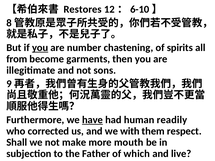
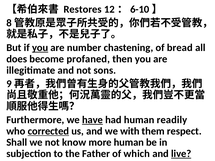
spirits: spirits -> bread
from: from -> does
garments: garments -> profaned
corrected underline: none -> present
make: make -> know
more mouth: mouth -> human
live underline: none -> present
